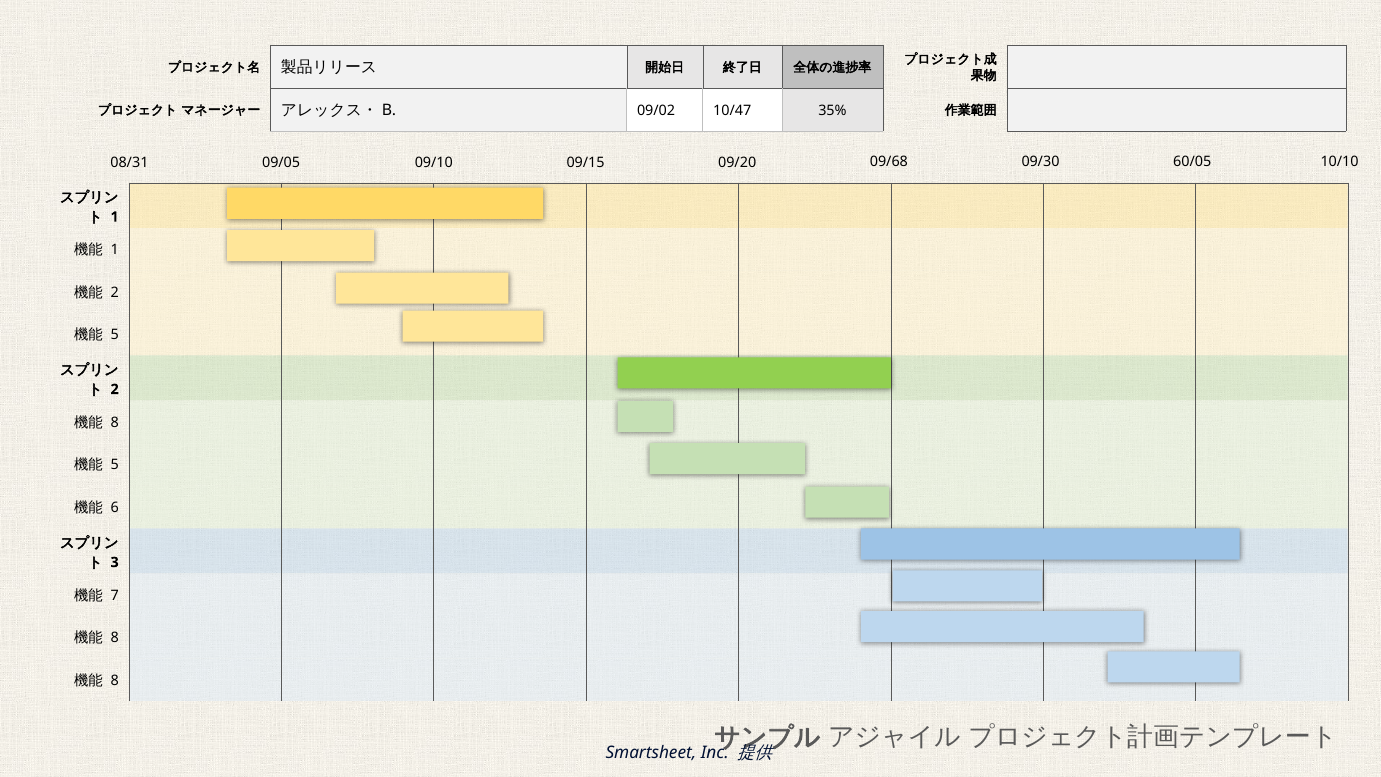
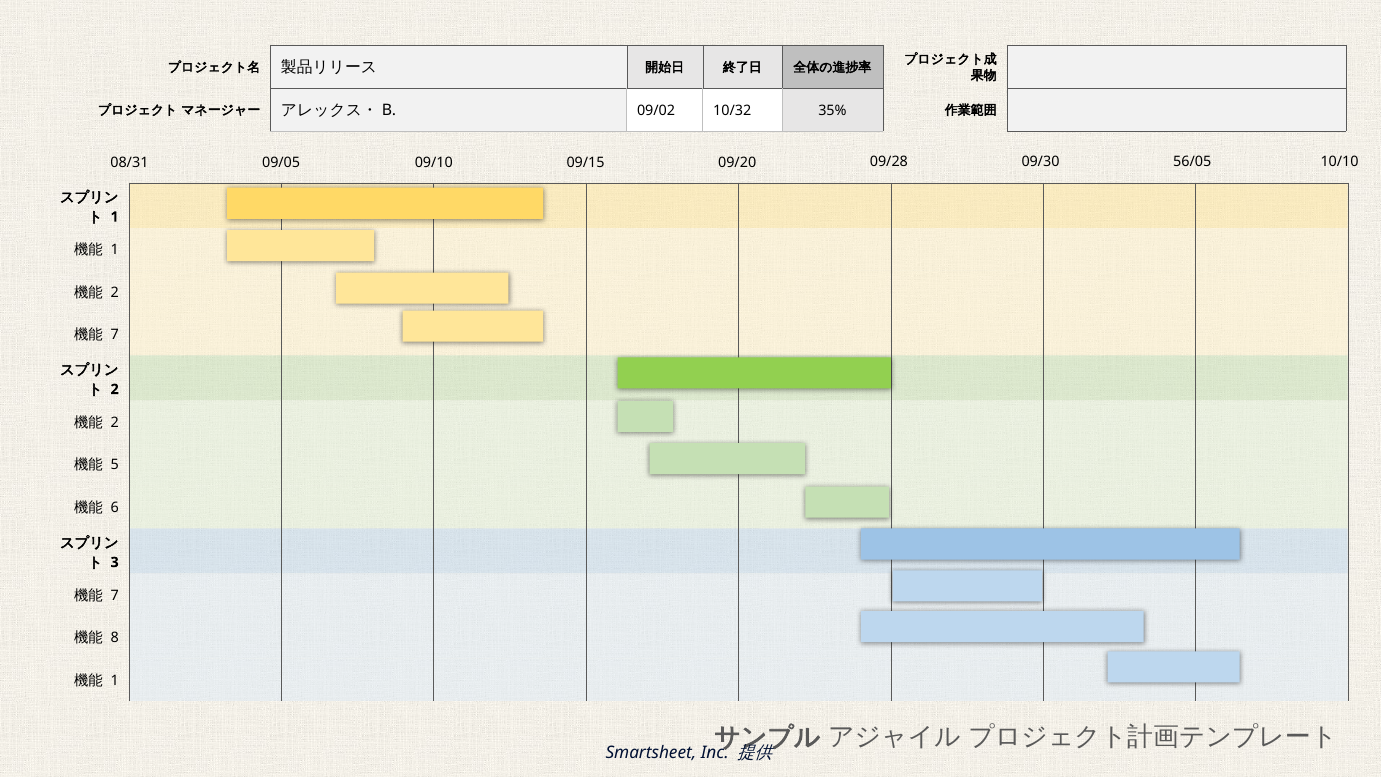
10/47: 10/47 -> 10/32
09/68: 09/68 -> 09/28
60/05: 60/05 -> 56/05
5 at (115, 335): 5 -> 7
8 at (115, 422): 8 -> 2
8 at (115, 680): 8 -> 1
